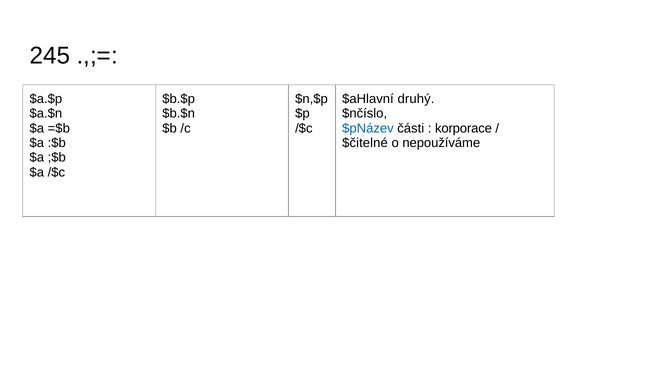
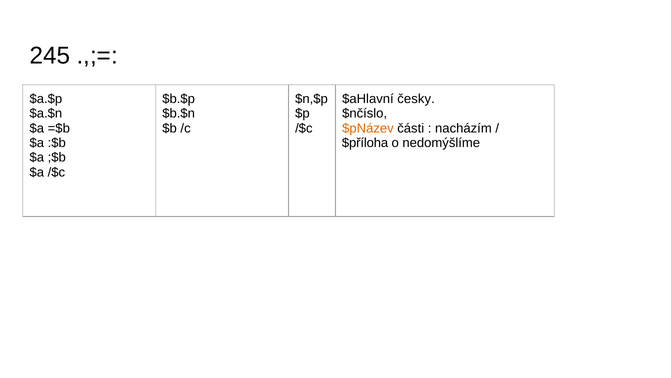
druhý: druhý -> česky
$pNázev colour: blue -> orange
korporace: korporace -> nacházím
$čitelné: $čitelné -> $příloha
nepoužíváme: nepoužíváme -> nedomýšlíme
